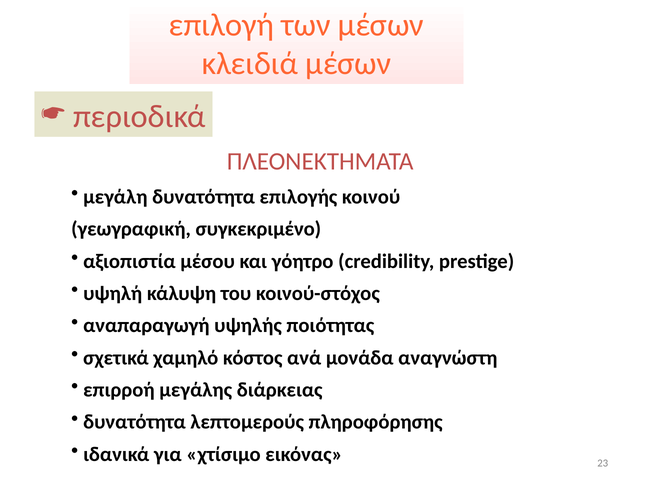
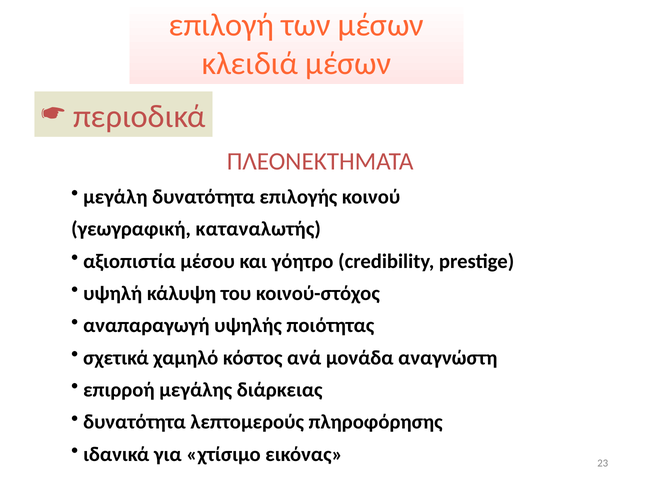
συγκεκριμένο: συγκεκριμένο -> καταναλωτής
